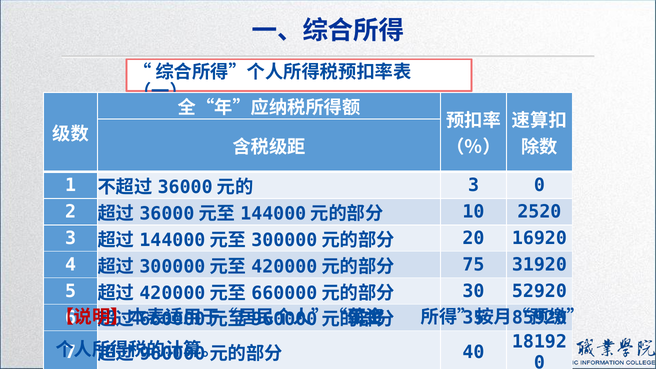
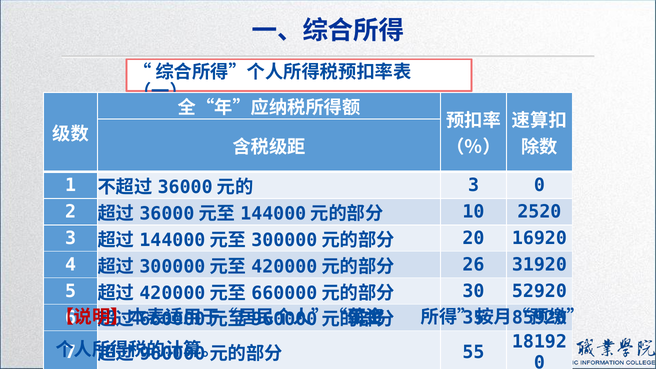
75: 75 -> 26
40: 40 -> 55
